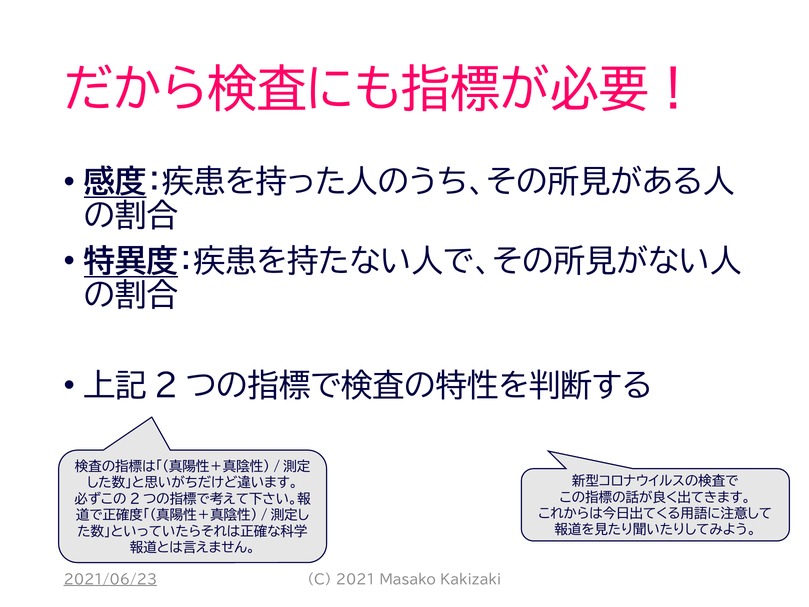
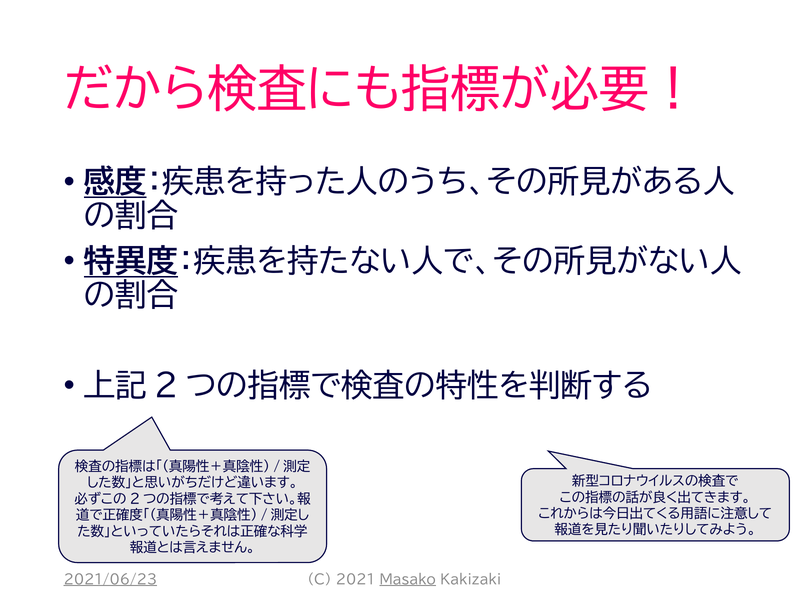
Masako underline: none -> present
